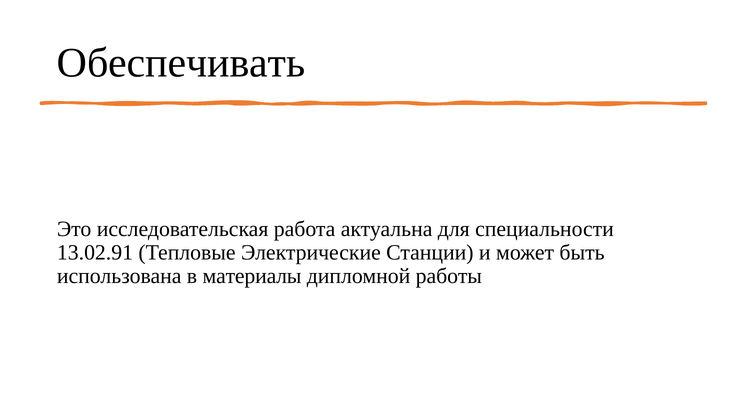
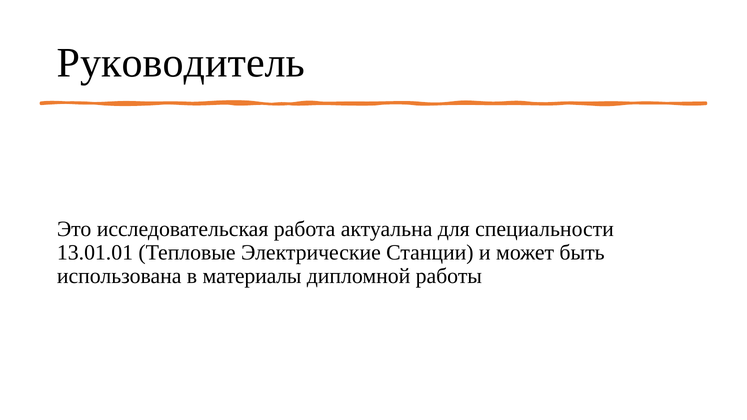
Обеспечивать: Обеспечивать -> Руководитель
13.02.91: 13.02.91 -> 13.01.01
